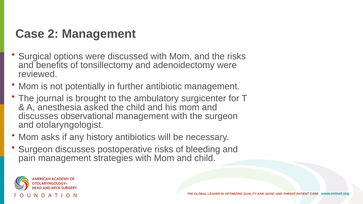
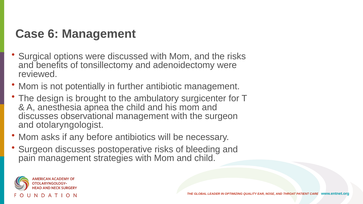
2: 2 -> 6
journal: journal -> design
asked: asked -> apnea
history: history -> before
